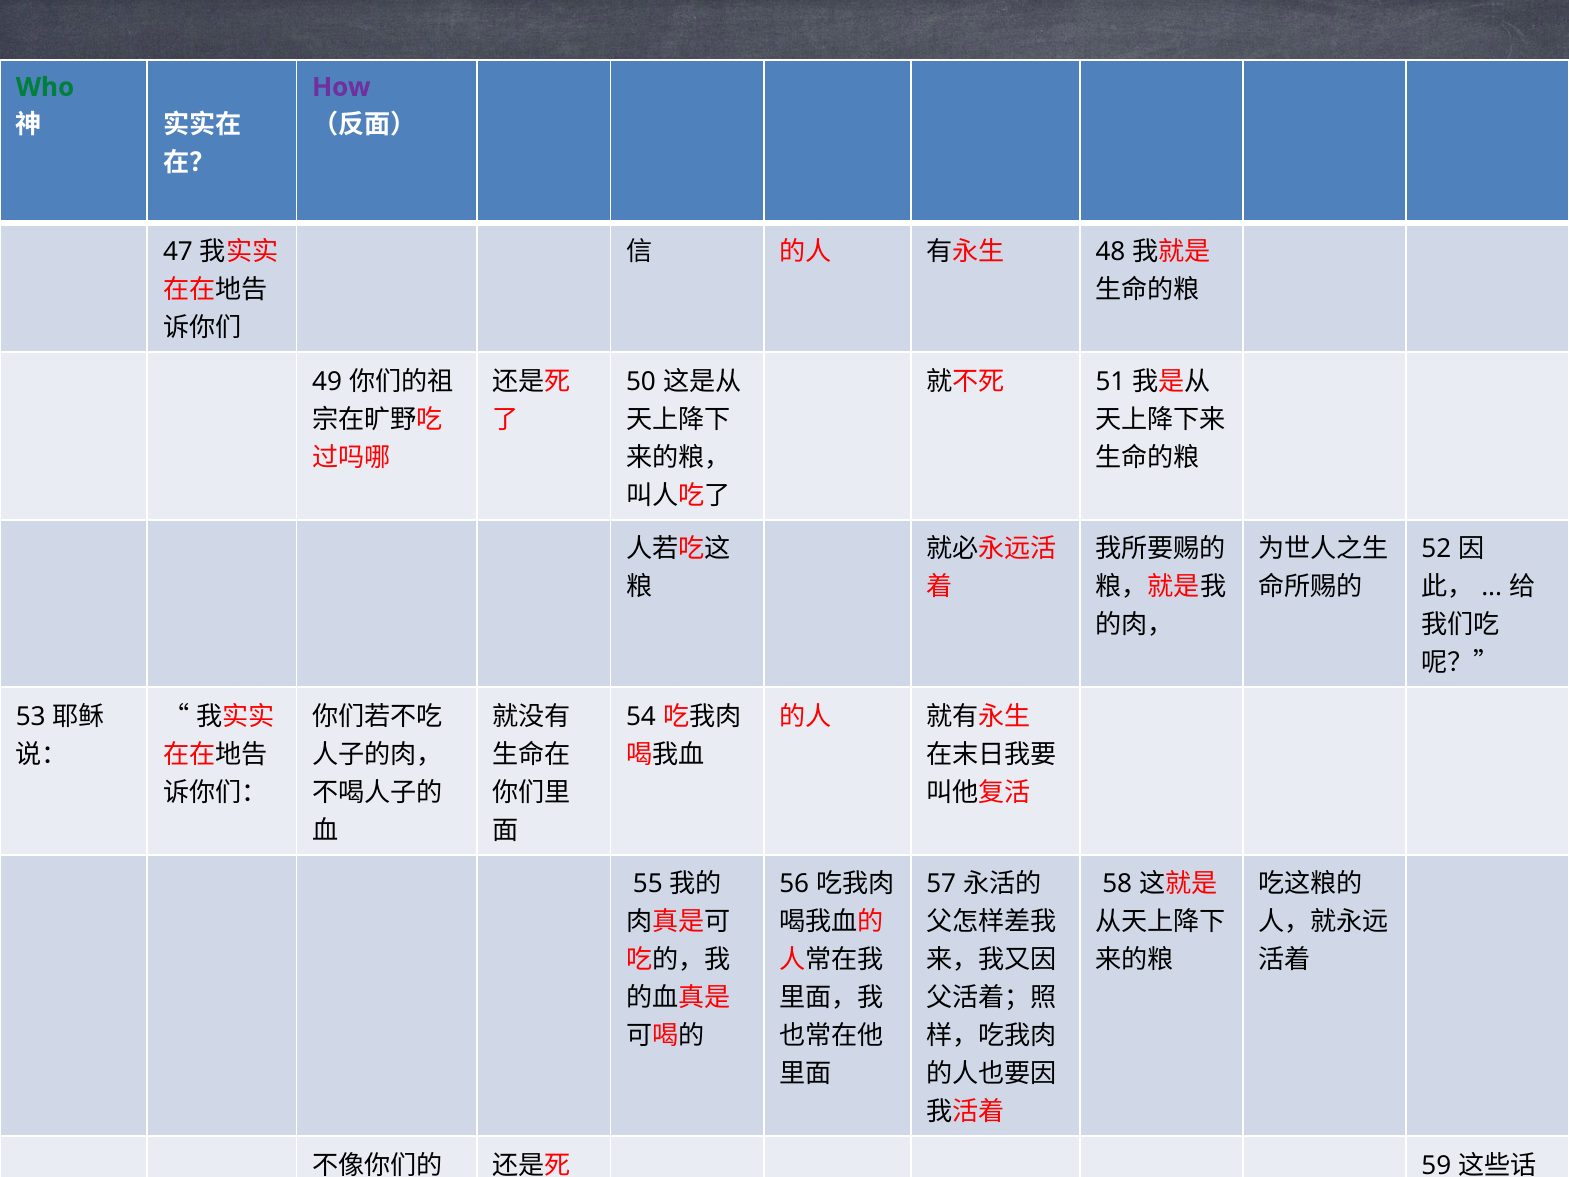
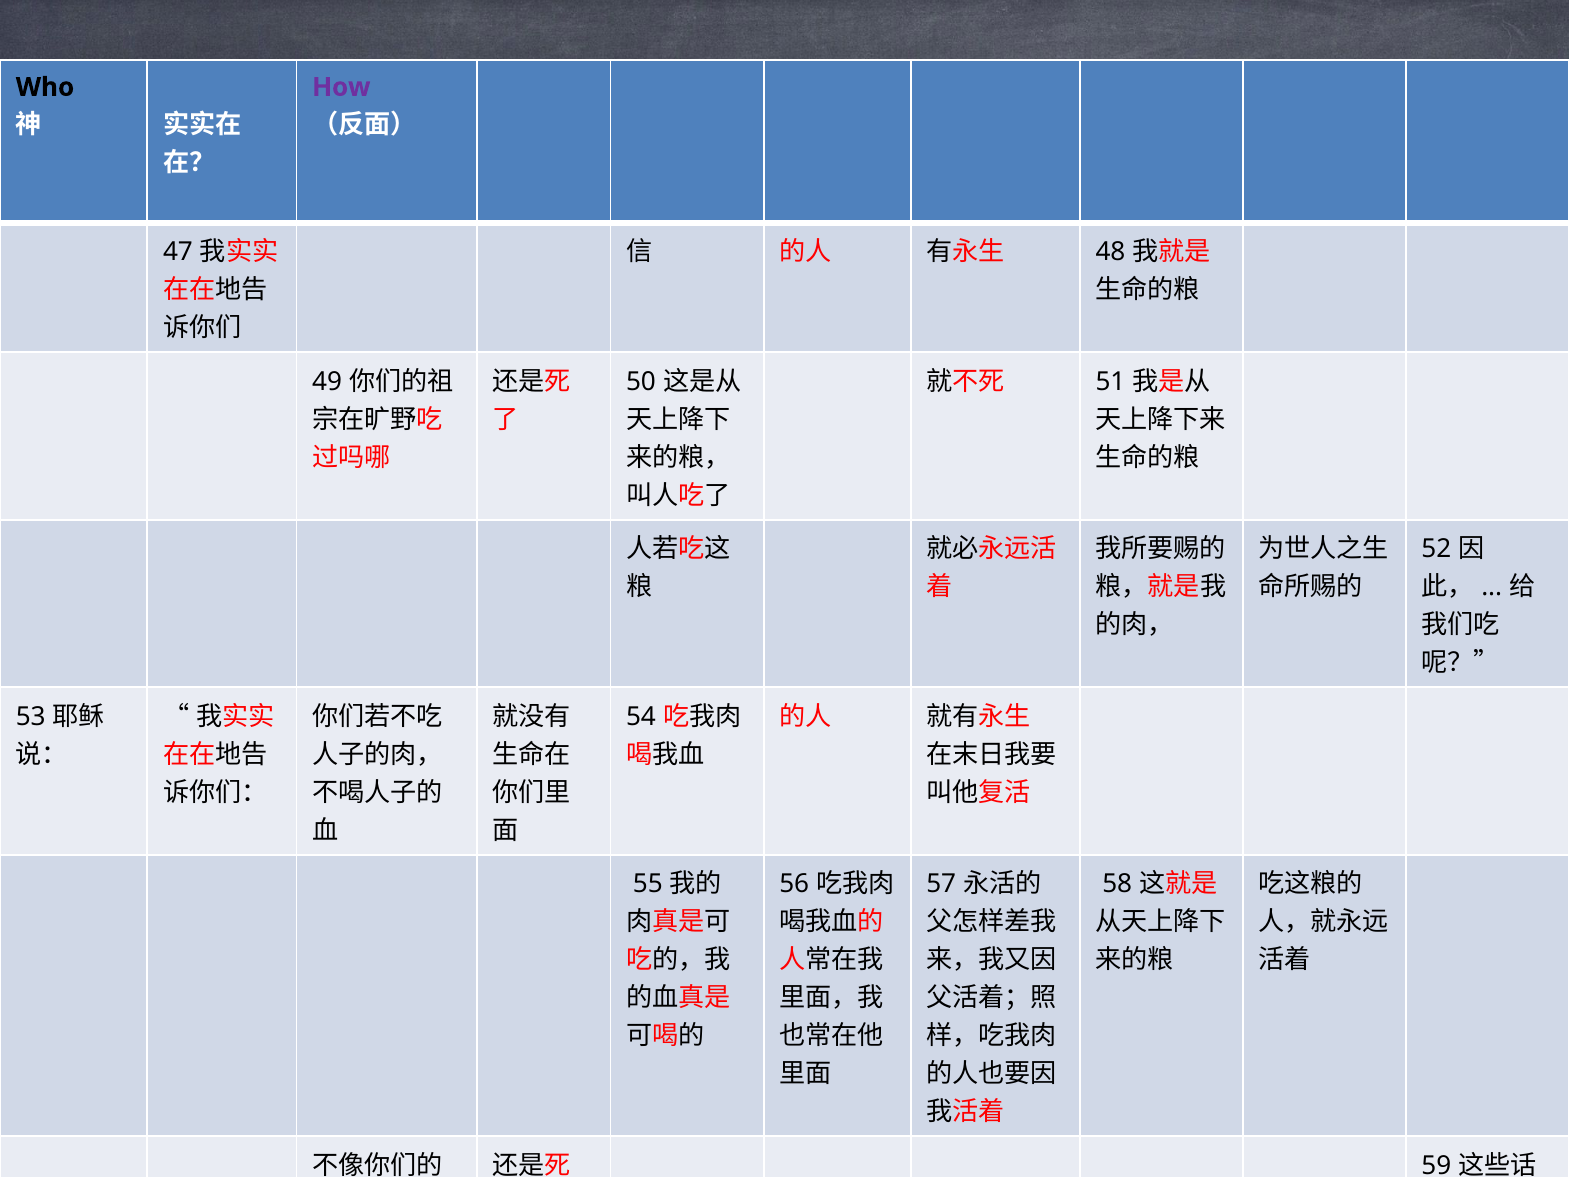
Who colour: green -> black
